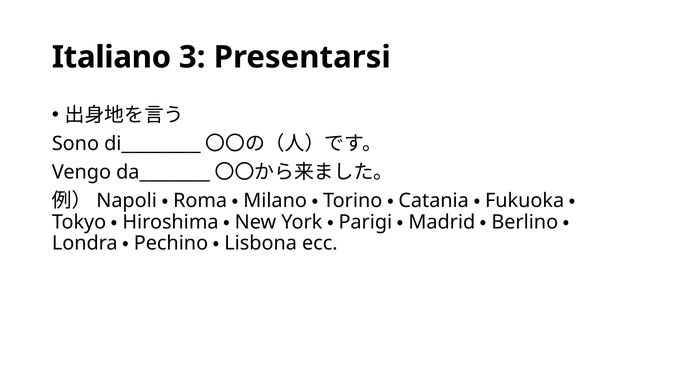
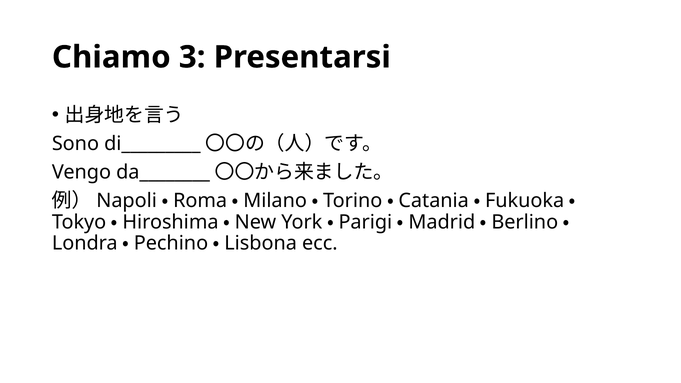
Italiano: Italiano -> Chiamo
